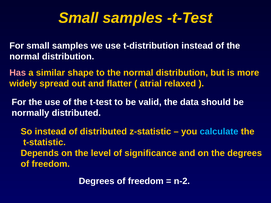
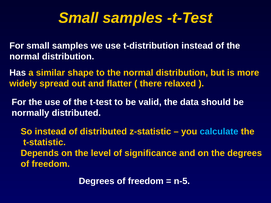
Has colour: pink -> white
atrial: atrial -> there
n-2: n-2 -> n-5
